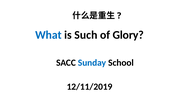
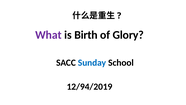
What colour: blue -> purple
Such: Such -> Birth
12/11/2019: 12/11/2019 -> 12/94/2019
